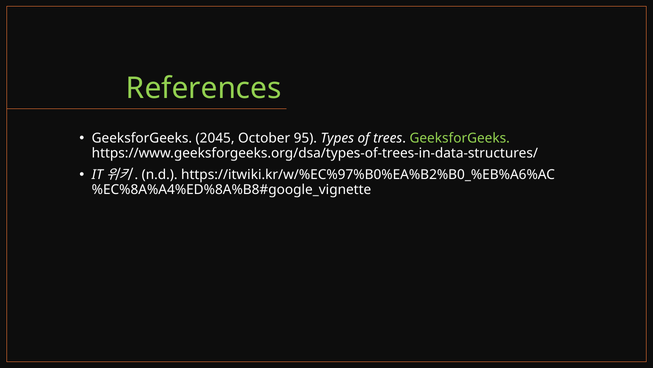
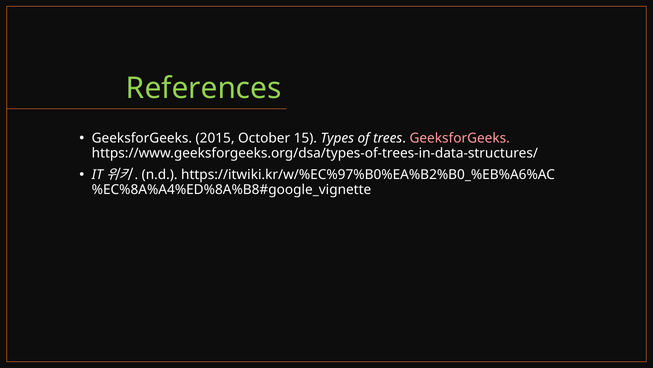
2045: 2045 -> 2015
95: 95 -> 15
GeeksforGeeks at (460, 138) colour: light green -> pink
